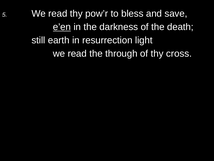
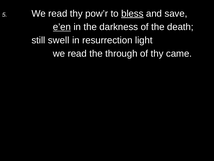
bless underline: none -> present
earth: earth -> swell
cross: cross -> came
